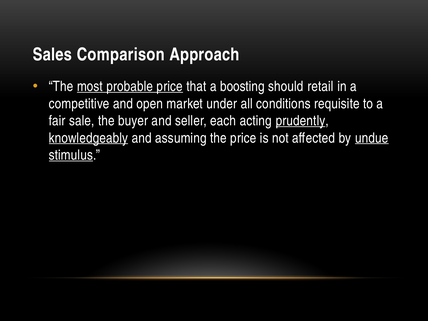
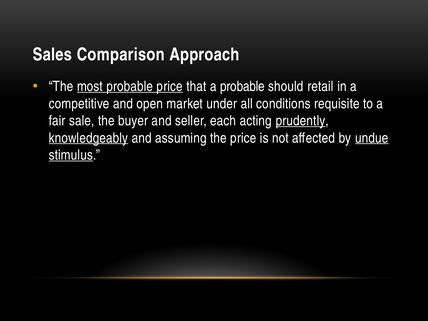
a boosting: boosting -> probable
